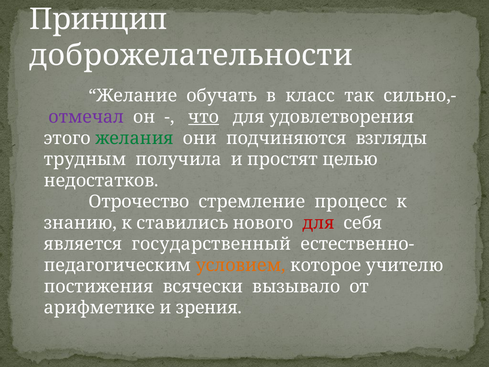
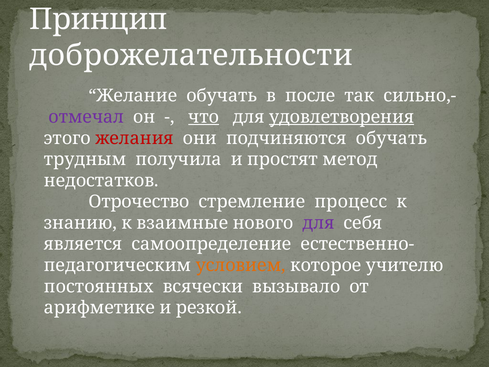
класс: класс -> после
удовлетворения underline: none -> present
желания colour: green -> red
подчиняются взгляды: взгляды -> обучать
целью: целью -> метод
ставились: ставились -> взаимные
для at (319, 223) colour: red -> purple
государственный: государственный -> самоопределение
постижения: постижения -> постоянных
зрения: зрения -> резкой
